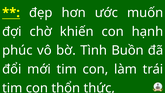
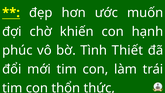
Buồn: Buồn -> Thiết
